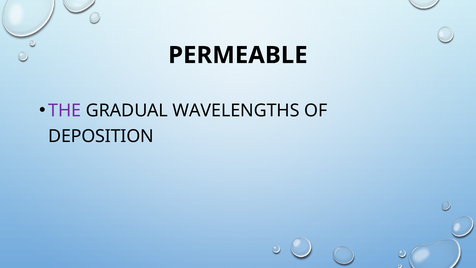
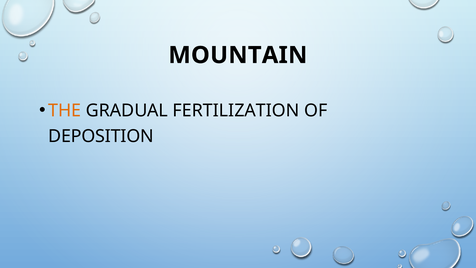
PERMEABLE: PERMEABLE -> MOUNTAIN
THE colour: purple -> orange
WAVELENGTHS: WAVELENGTHS -> FERTILIZATION
